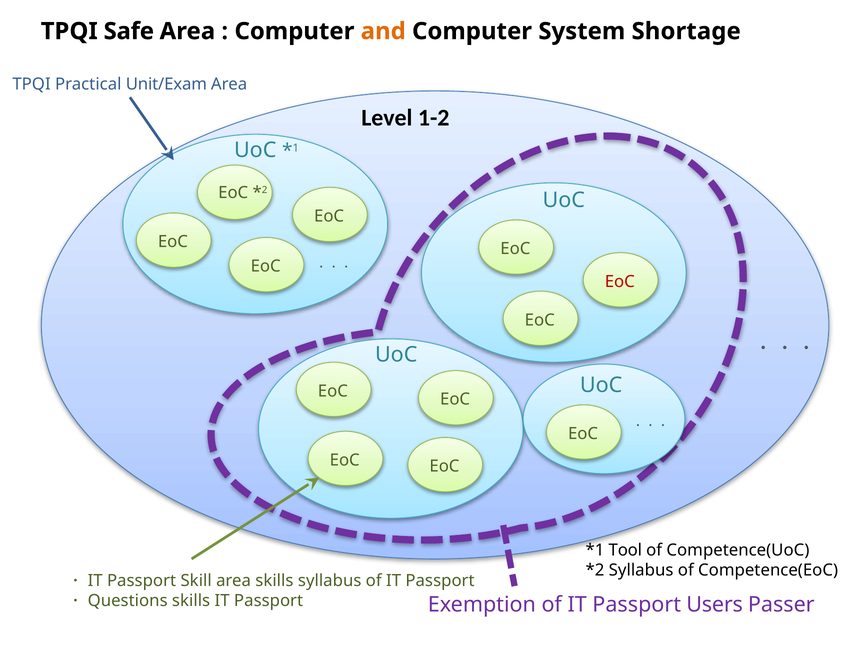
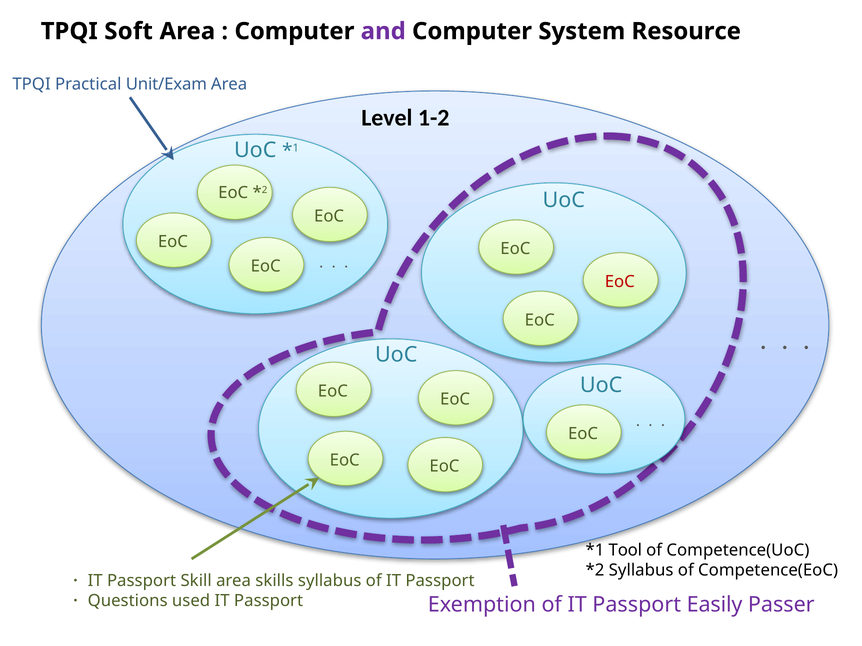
Safe: Safe -> Soft
and colour: orange -> purple
Shortage: Shortage -> Resource
skills at (191, 601): skills -> used
Users: Users -> Easily
